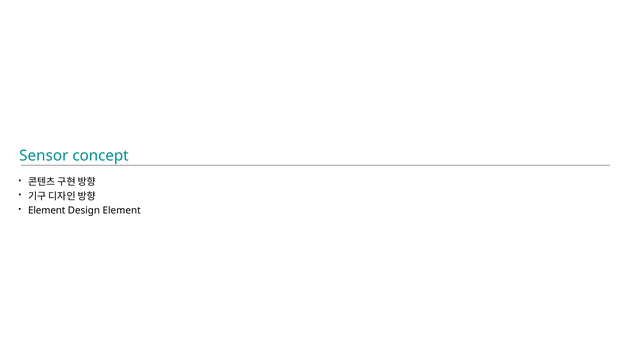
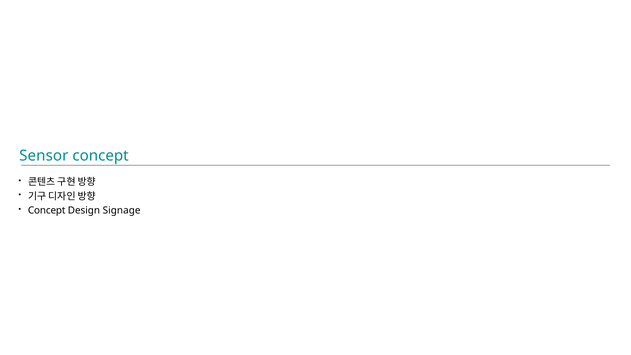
Element at (47, 211): Element -> Concept
Design Element: Element -> Signage
